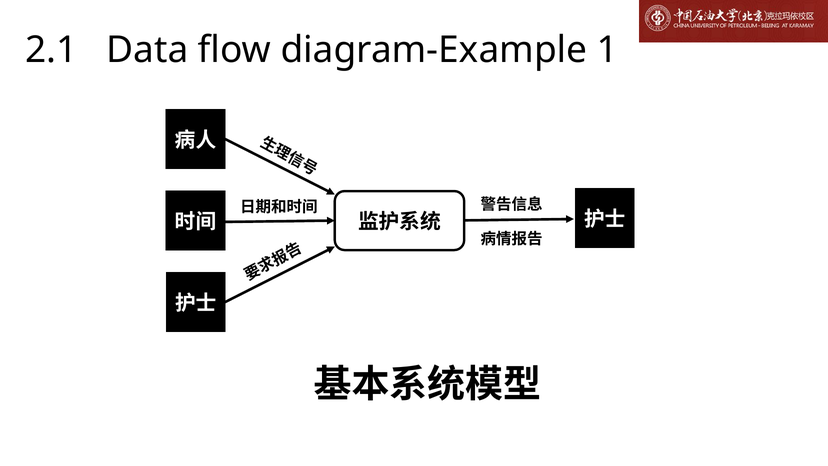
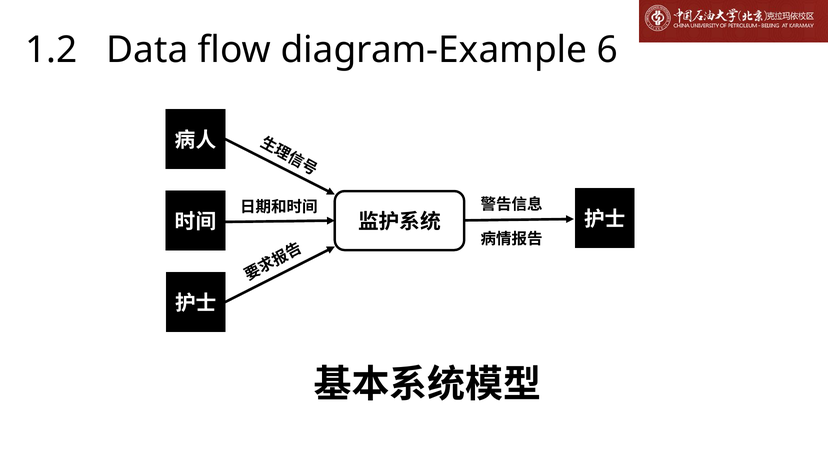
2.1: 2.1 -> 1.2
1: 1 -> 6
